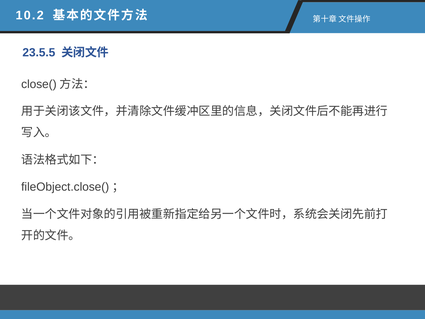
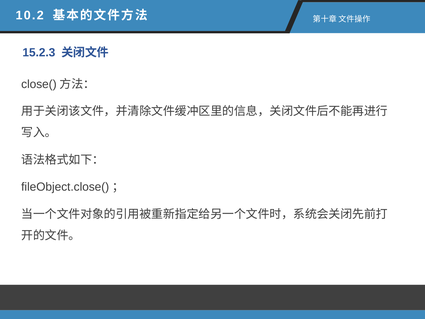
23.5.5: 23.5.5 -> 15.2.3
